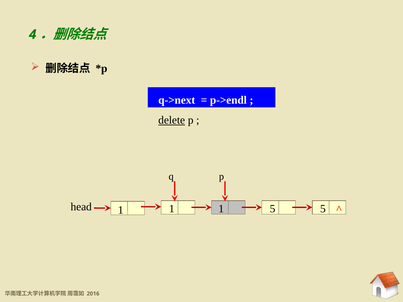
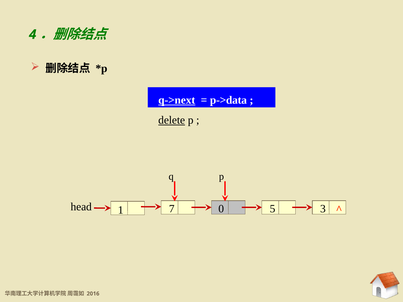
q->next underline: none -> present
p->endl: p->endl -> p->data
head 1: 1 -> 0
5 5: 5 -> 3
1 1: 1 -> 7
